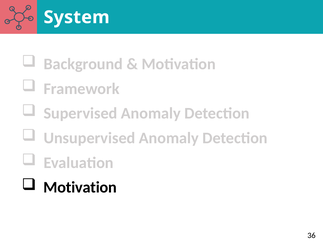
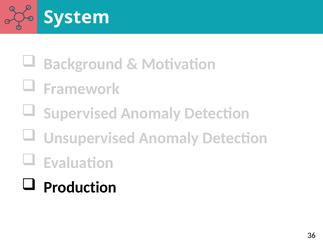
Motivation at (80, 188): Motivation -> Production
